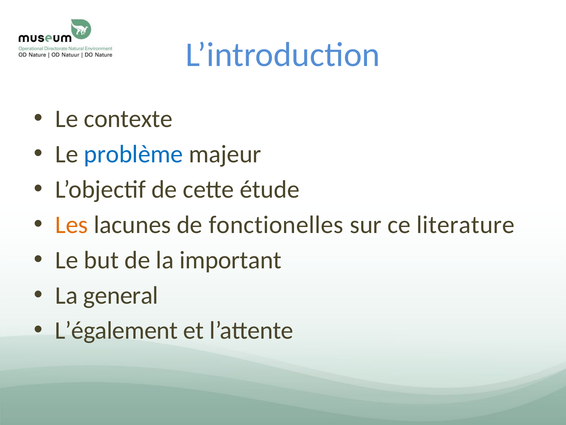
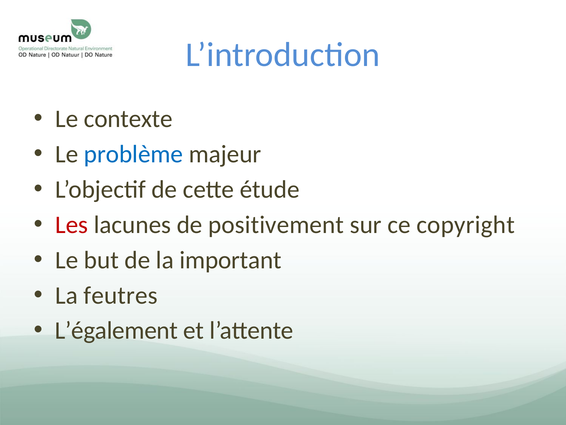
Les colour: orange -> red
fonctionelles: fonctionelles -> positivement
literature: literature -> copyright
general: general -> feutres
